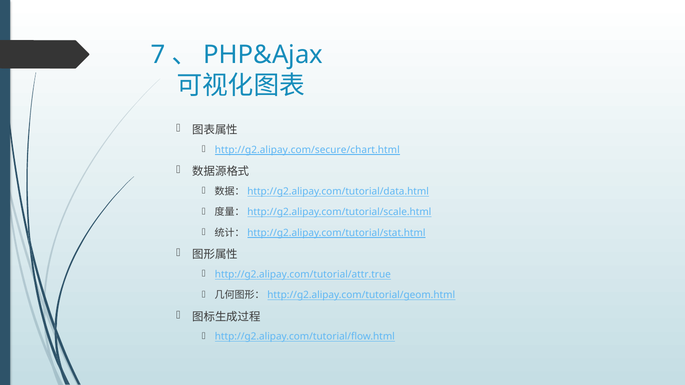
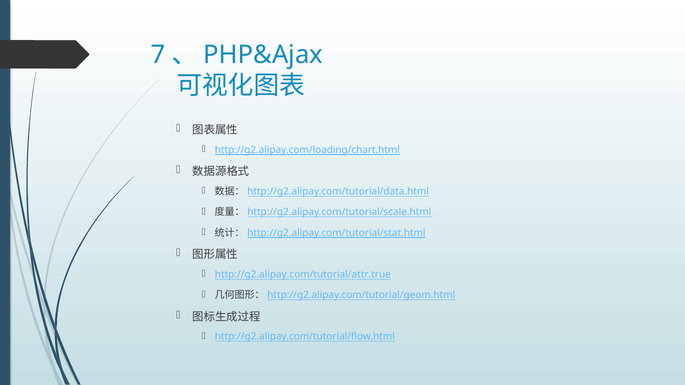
http://g2.alipay.com/secure/chart.html: http://g2.alipay.com/secure/chart.html -> http://g2.alipay.com/loading/chart.html
